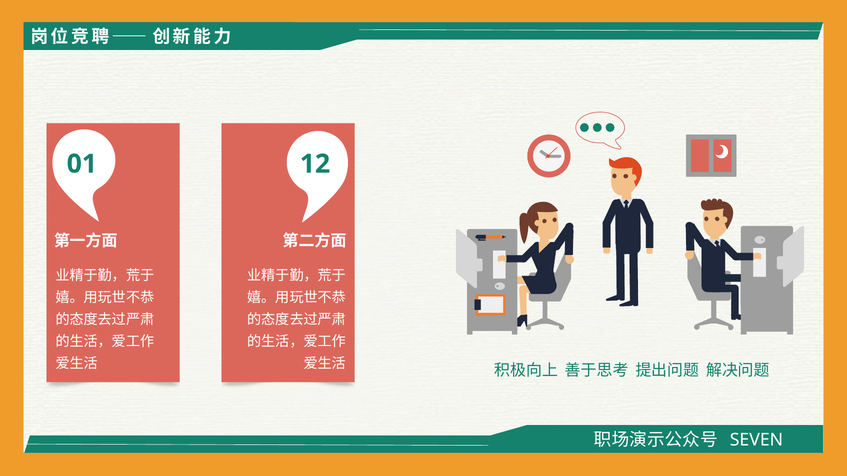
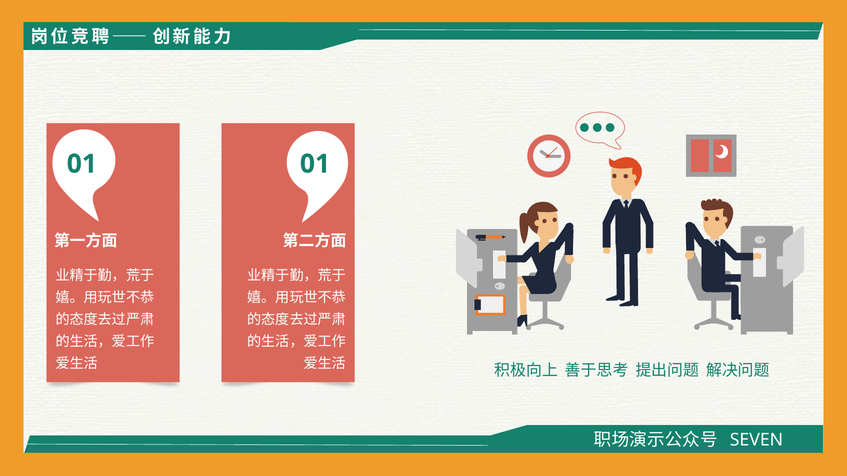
01 12: 12 -> 01
